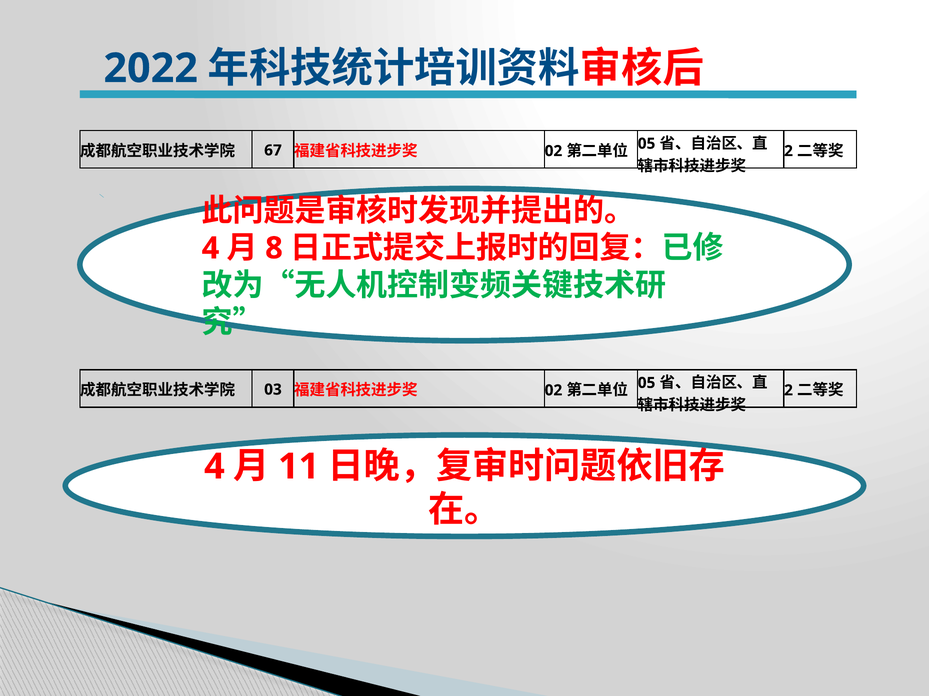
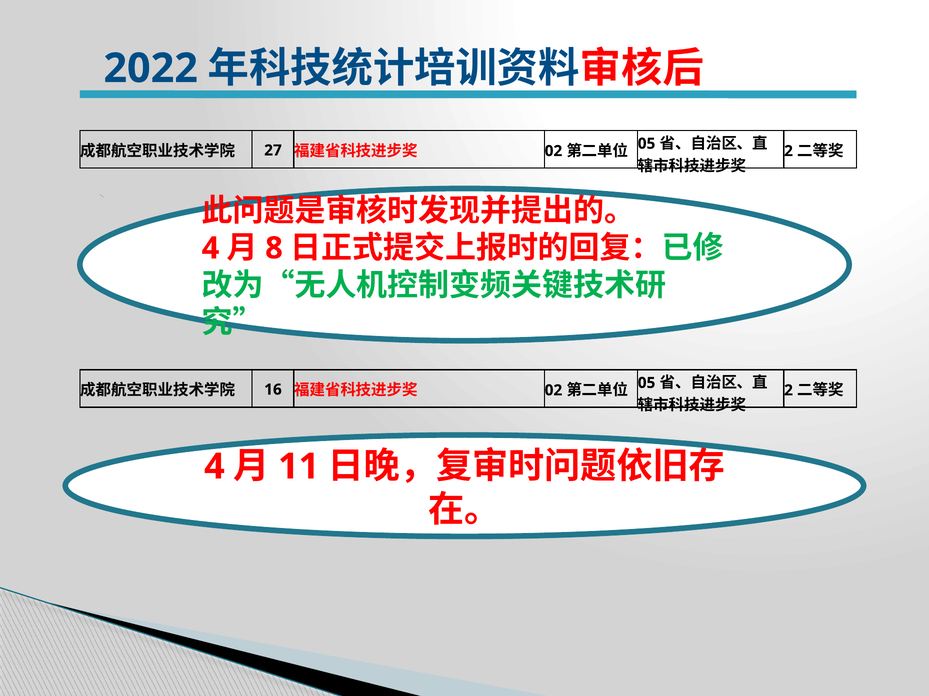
67: 67 -> 27
03: 03 -> 16
